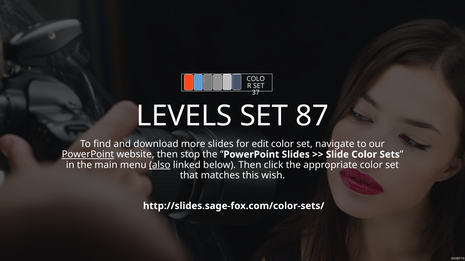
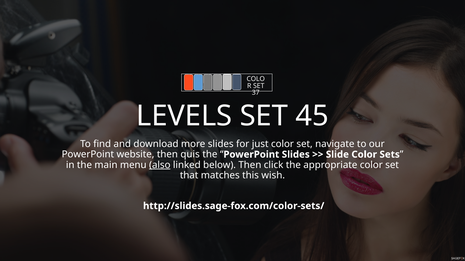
87: 87 -> 45
edit: edit -> just
PowerPoint at (88, 155) underline: present -> none
stop: stop -> quis
